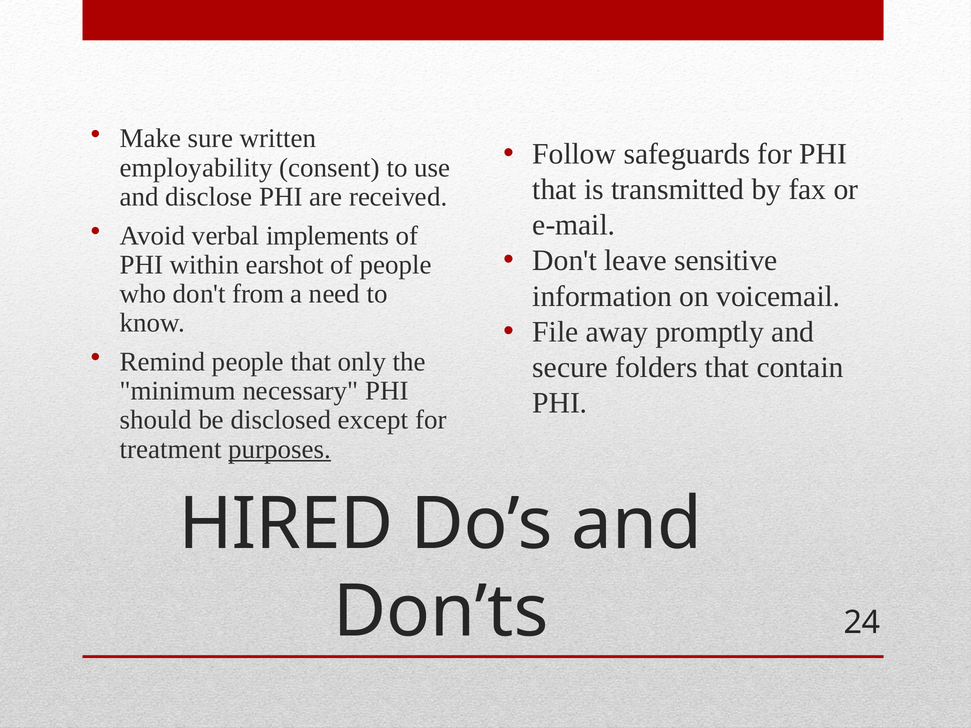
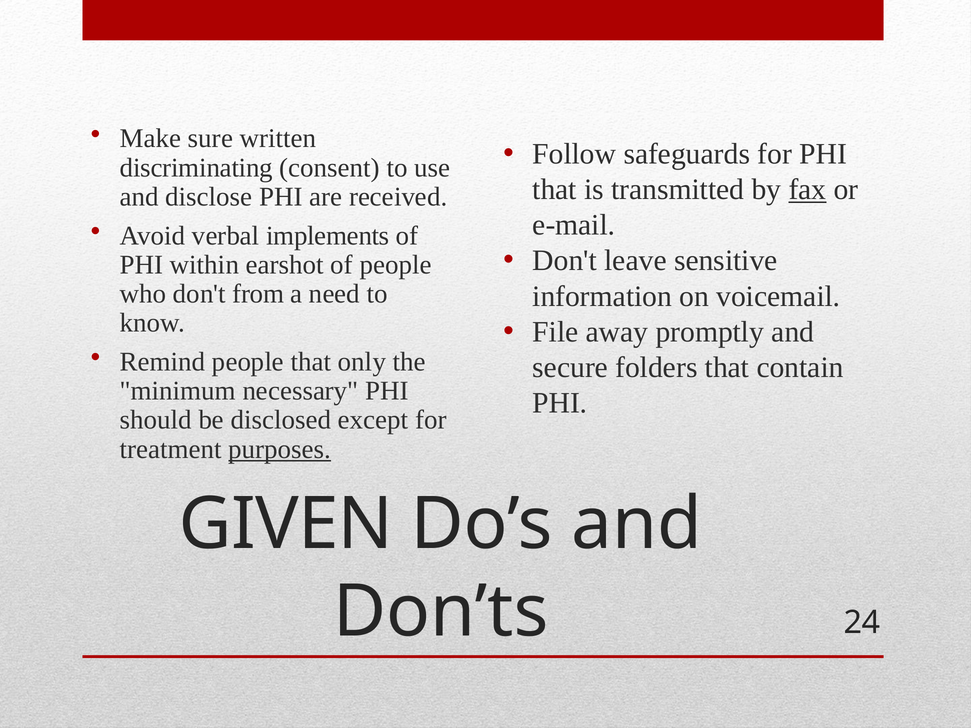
employability: employability -> discriminating
fax underline: none -> present
HIRED: HIRED -> GIVEN
